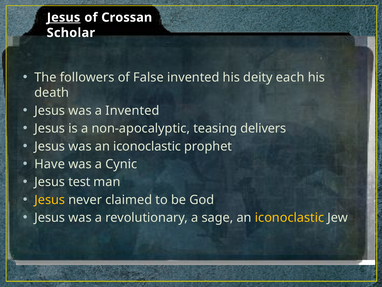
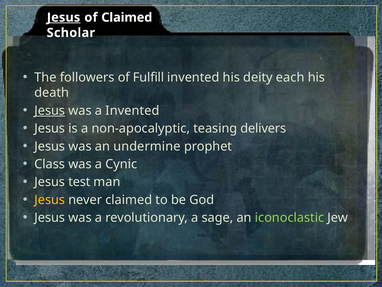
of Crossan: Crossan -> Claimed
False: False -> Fulfill
Jesus at (50, 110) underline: none -> present
was an iconoclastic: iconoclastic -> undermine
Have: Have -> Class
iconoclastic at (290, 217) colour: yellow -> light green
